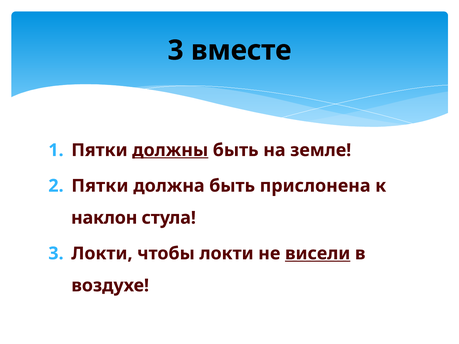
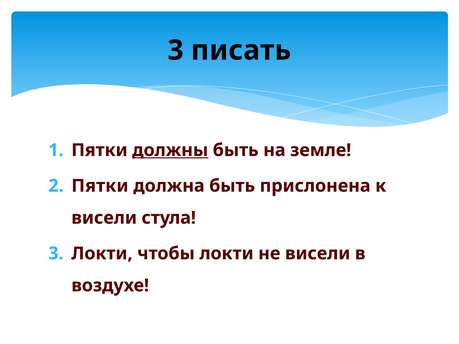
вместе: вместе -> писать
наклон at (104, 218): наклон -> висели
висели at (318, 254) underline: present -> none
